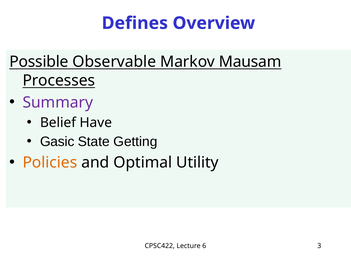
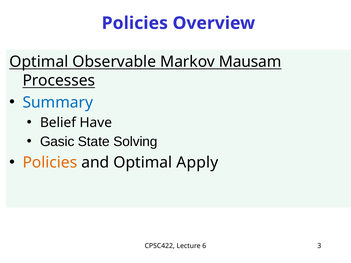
Defines at (135, 23): Defines -> Policies
Possible at (39, 62): Possible -> Optimal
Summary colour: purple -> blue
Getting: Getting -> Solving
Utility: Utility -> Apply
